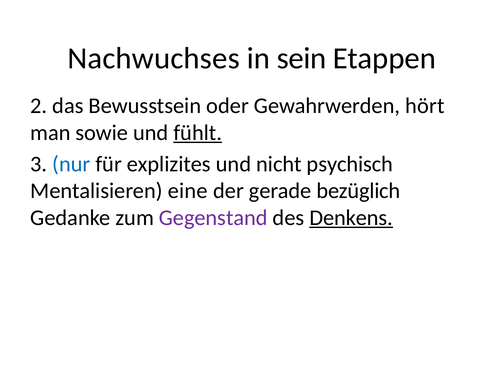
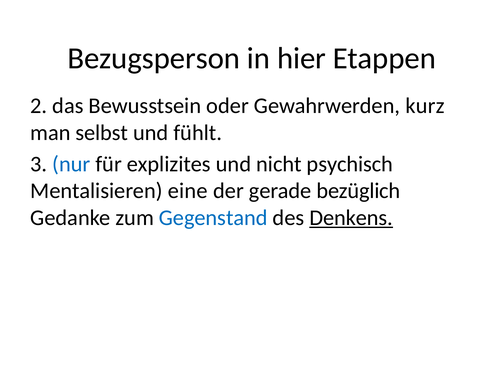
Nachwuchses: Nachwuchses -> Bezugsperson
sein: sein -> hier
hört: hört -> kurz
sowie: sowie -> selbst
fühlt underline: present -> none
Gegenstand colour: purple -> blue
